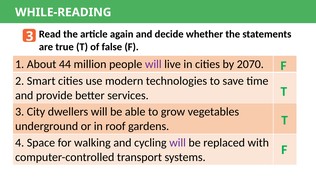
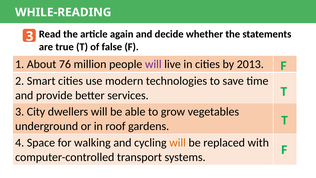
44: 44 -> 76
2070: 2070 -> 2013
will at (178, 142) colour: purple -> orange
